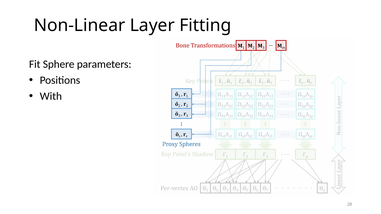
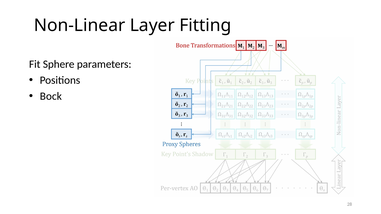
With: With -> Bock
